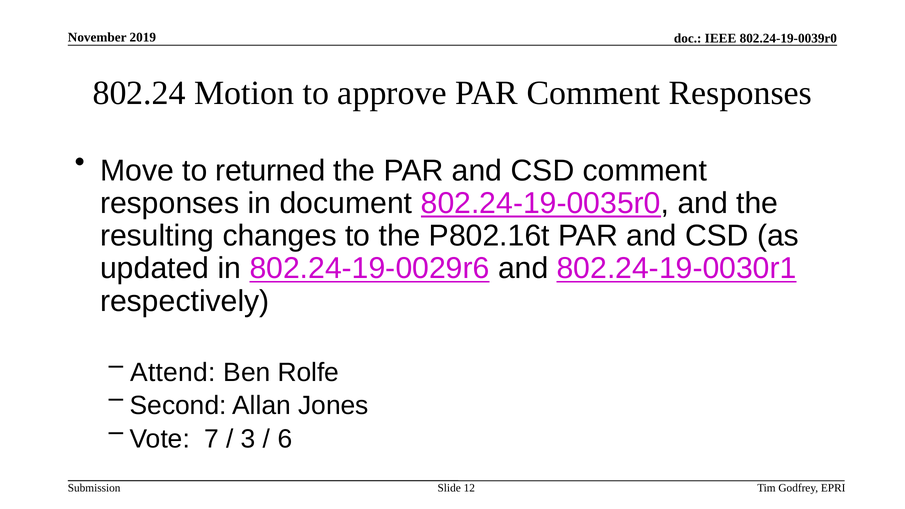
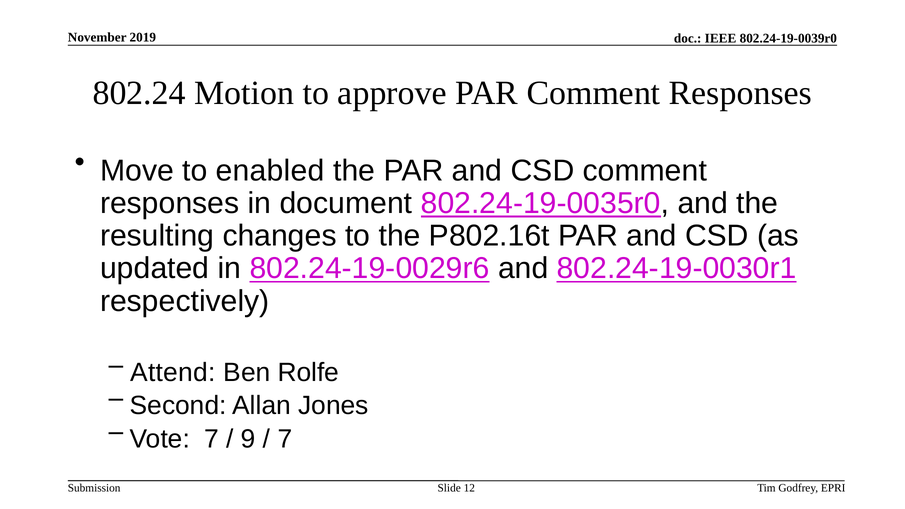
returned: returned -> enabled
3: 3 -> 9
6 at (285, 439): 6 -> 7
